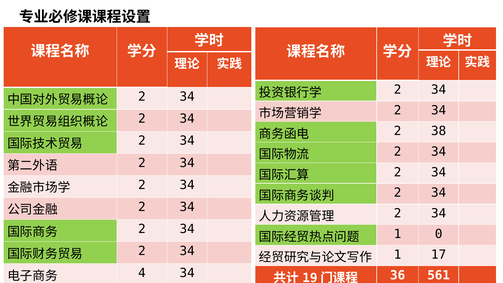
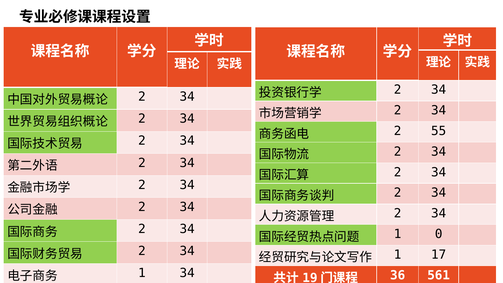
38: 38 -> 55
4 at (142, 273): 4 -> 1
